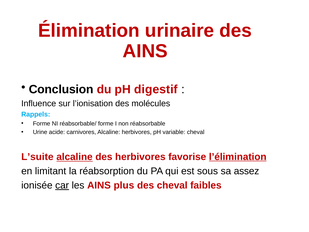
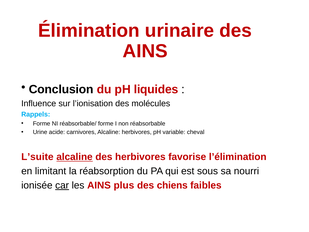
digestif: digestif -> liquides
l’élimination underline: present -> none
assez: assez -> nourri
des cheval: cheval -> chiens
